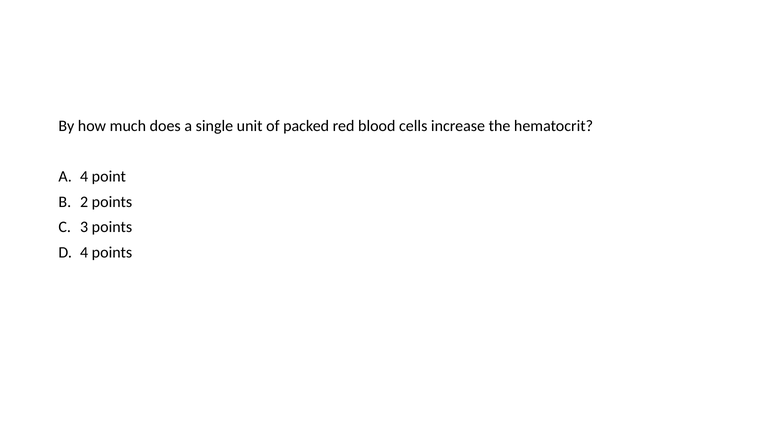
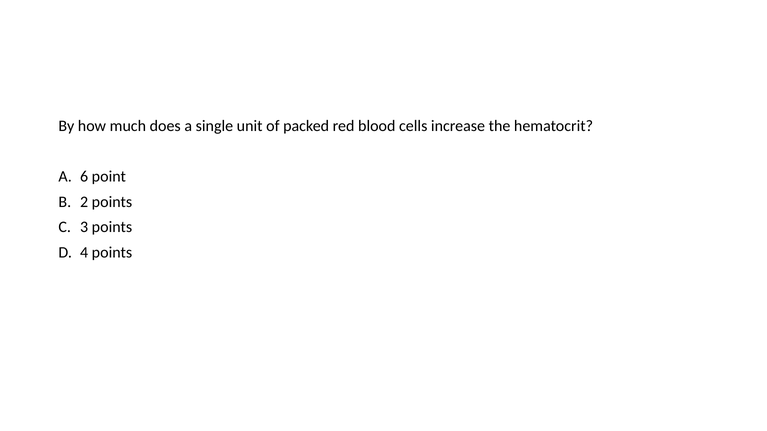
A 4: 4 -> 6
